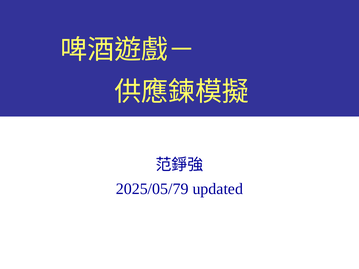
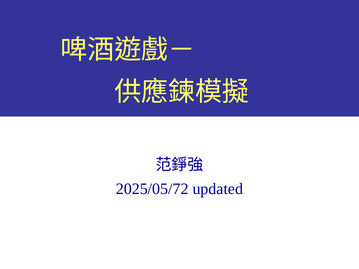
2025/05/79: 2025/05/79 -> 2025/05/72
